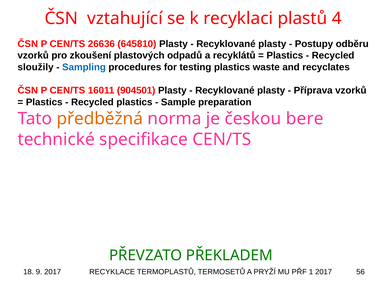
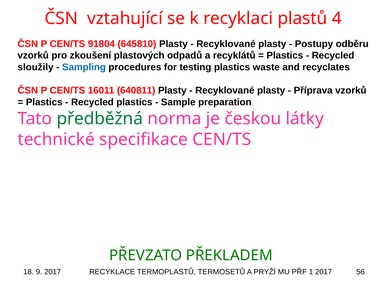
26636: 26636 -> 91804
904501: 904501 -> 640811
předběžná colour: orange -> green
bere: bere -> látky
